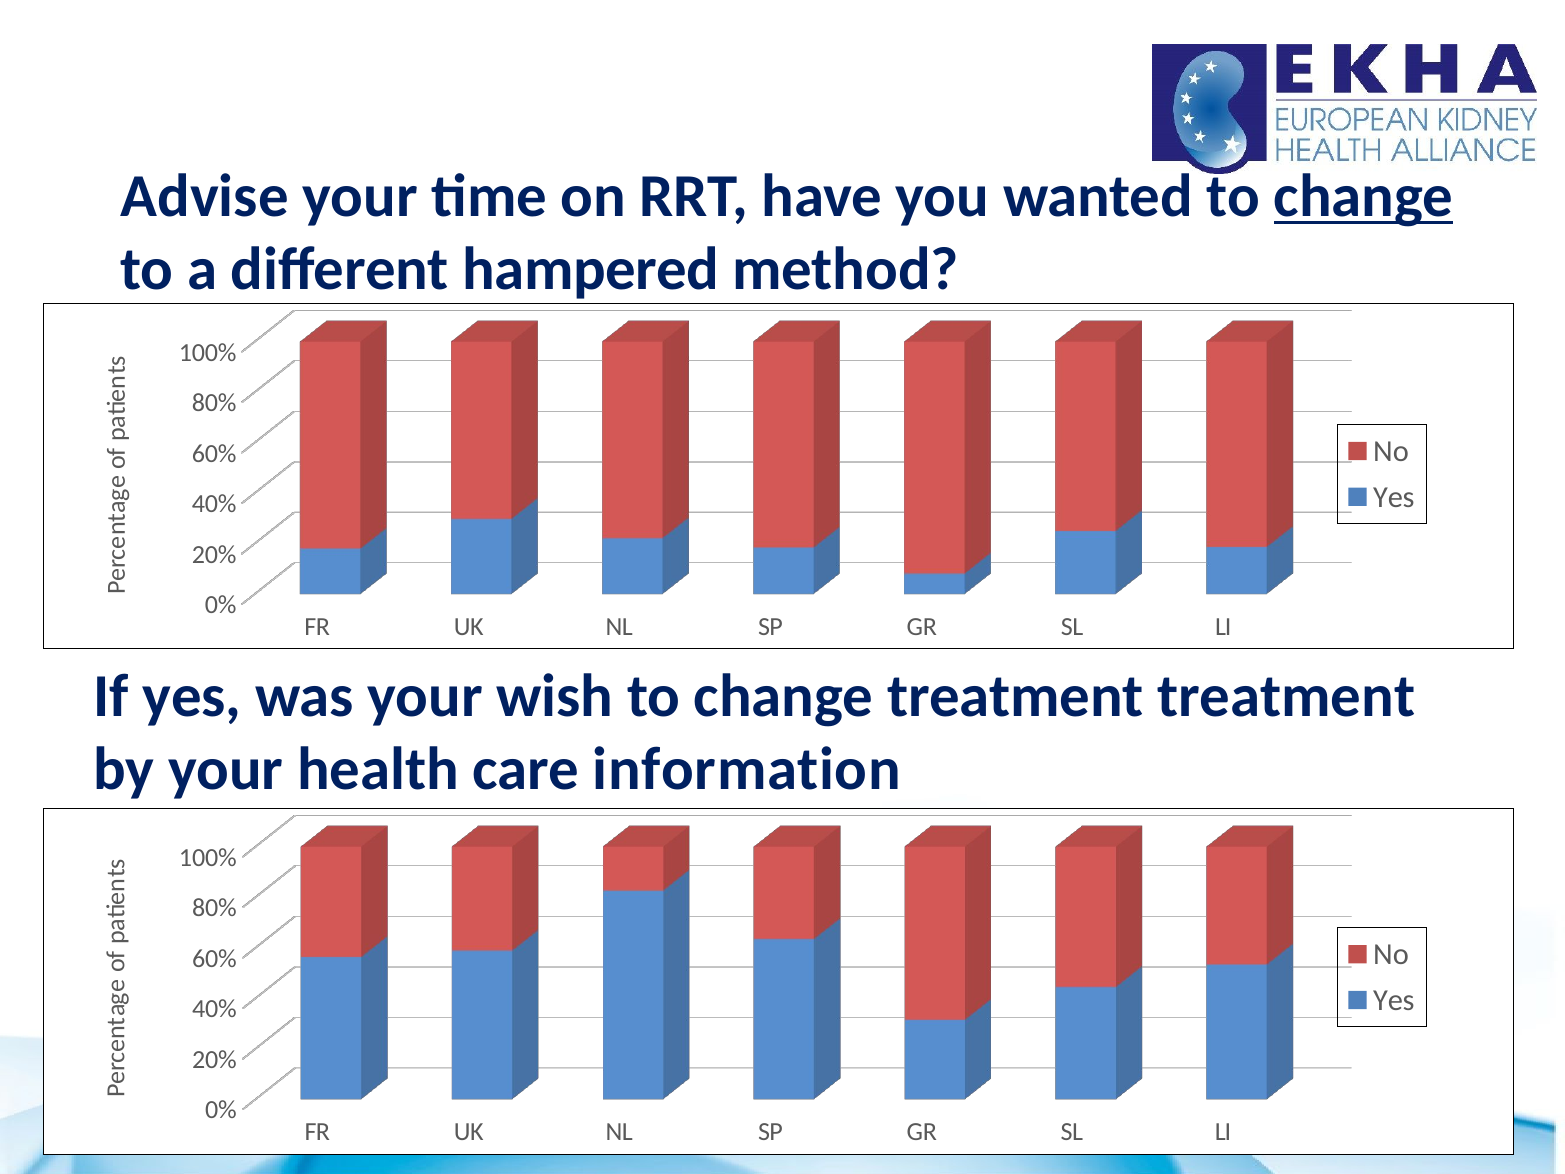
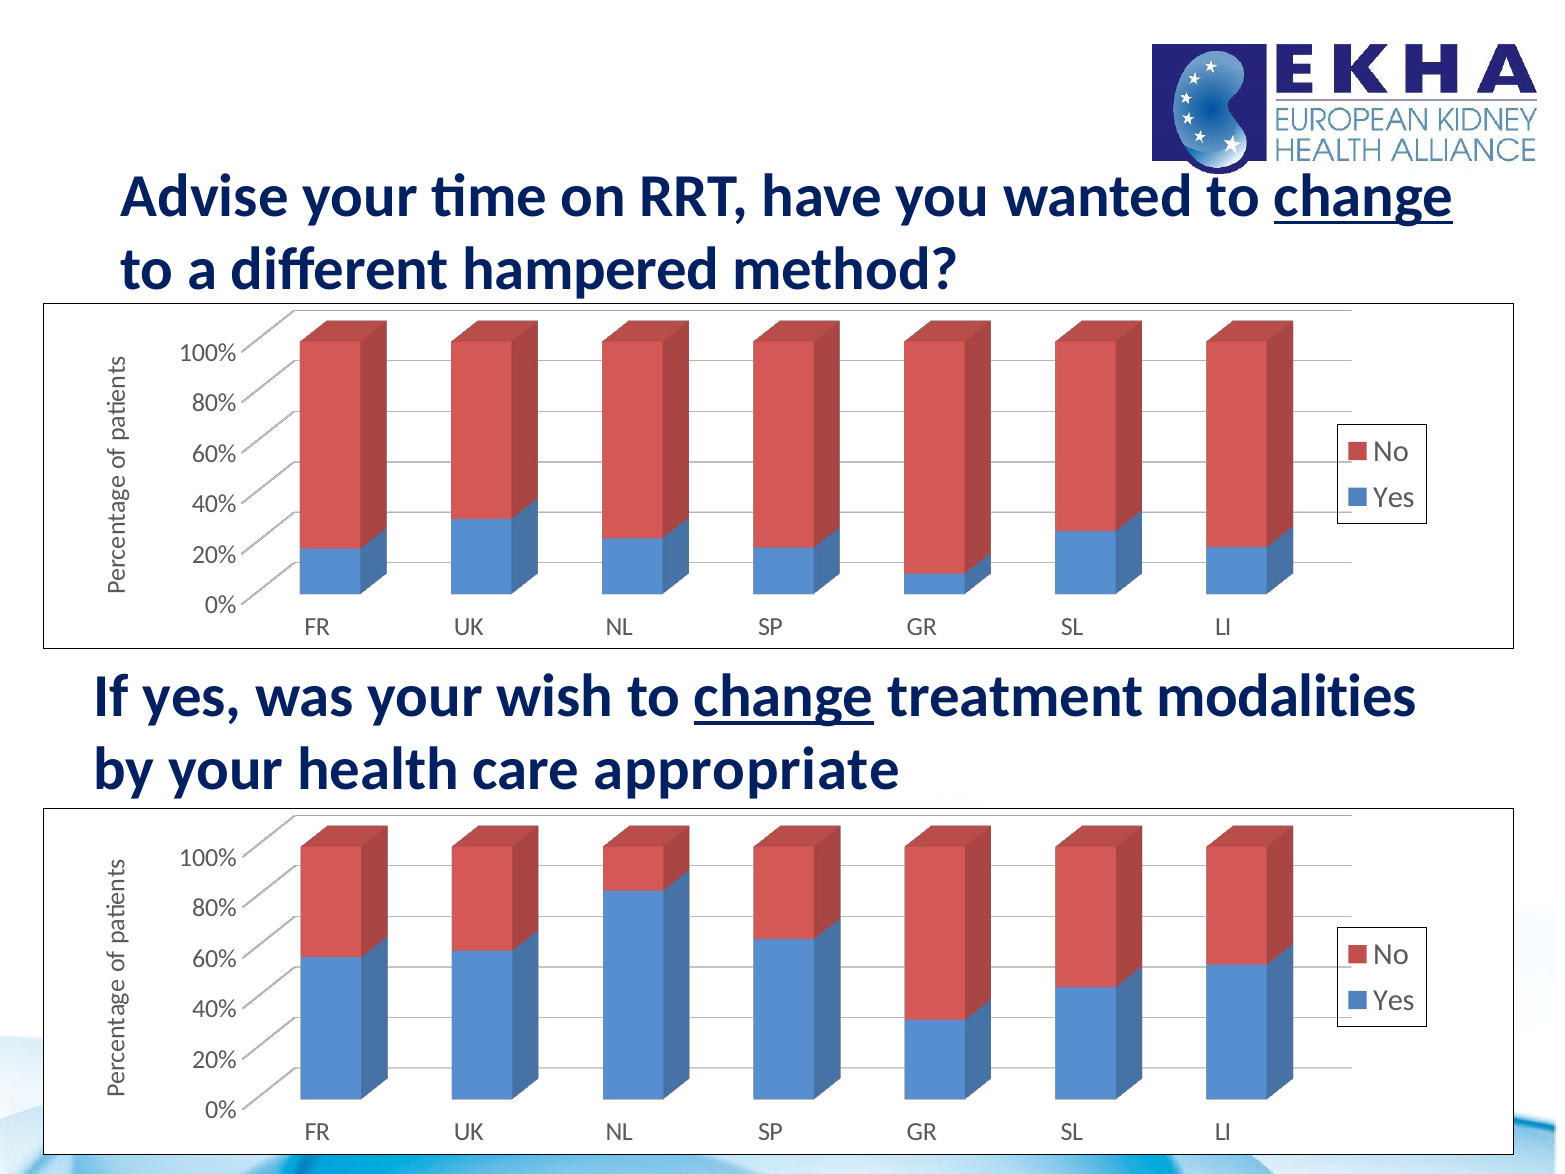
change at (784, 696) underline: none -> present
treatment treatment: treatment -> modalities
information: information -> appropriate
